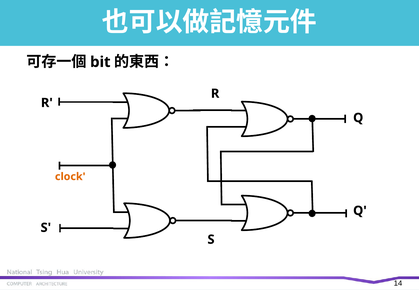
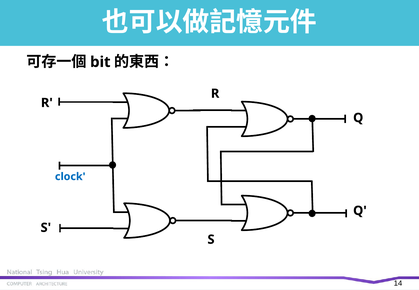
clock colour: orange -> blue
